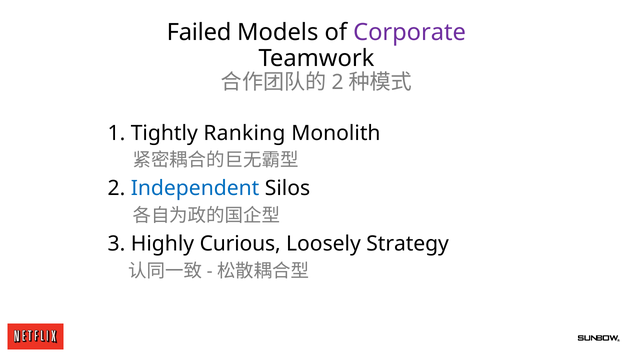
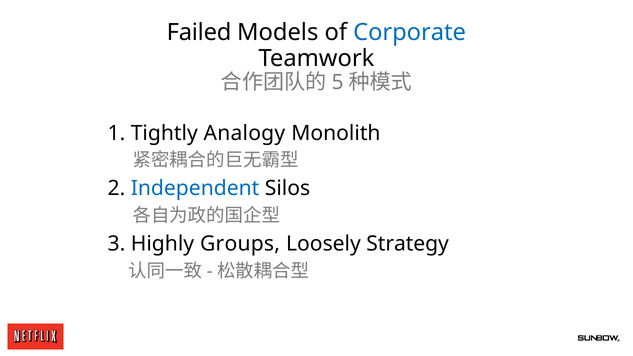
Corporate colour: purple -> blue
2 at (338, 82): 2 -> 5
Ranking: Ranking -> Analogy
Curious: Curious -> Groups
